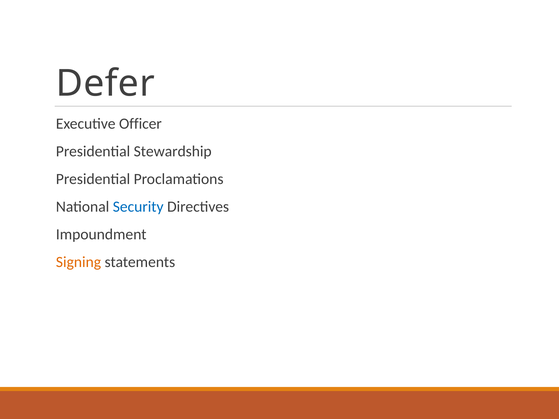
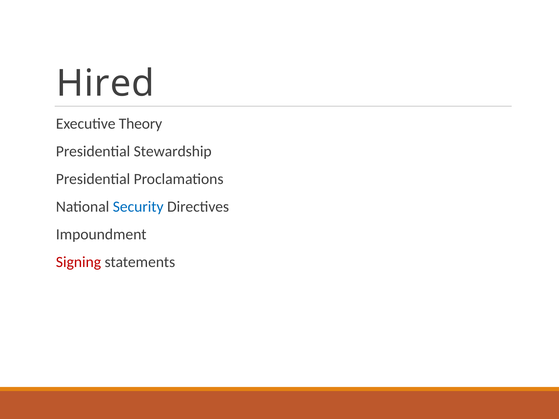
Defer: Defer -> Hired
Officer: Officer -> Theory
Signing colour: orange -> red
